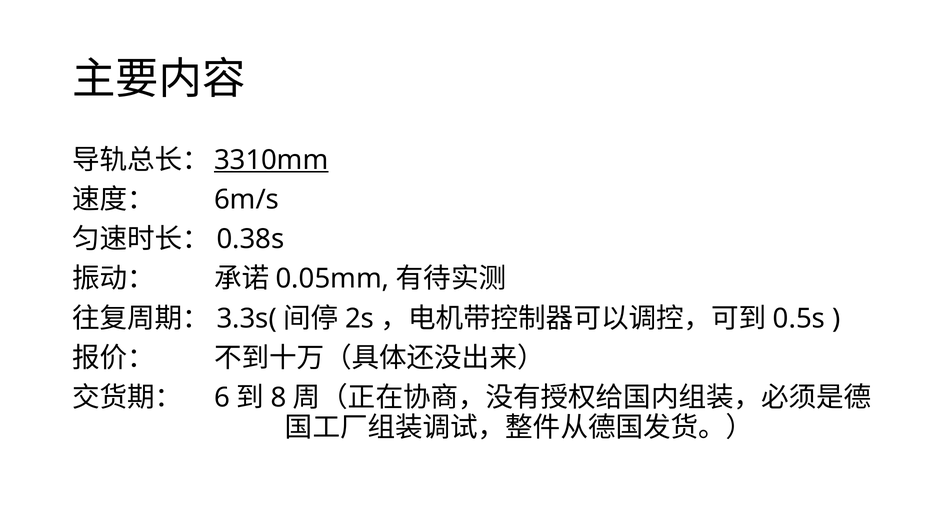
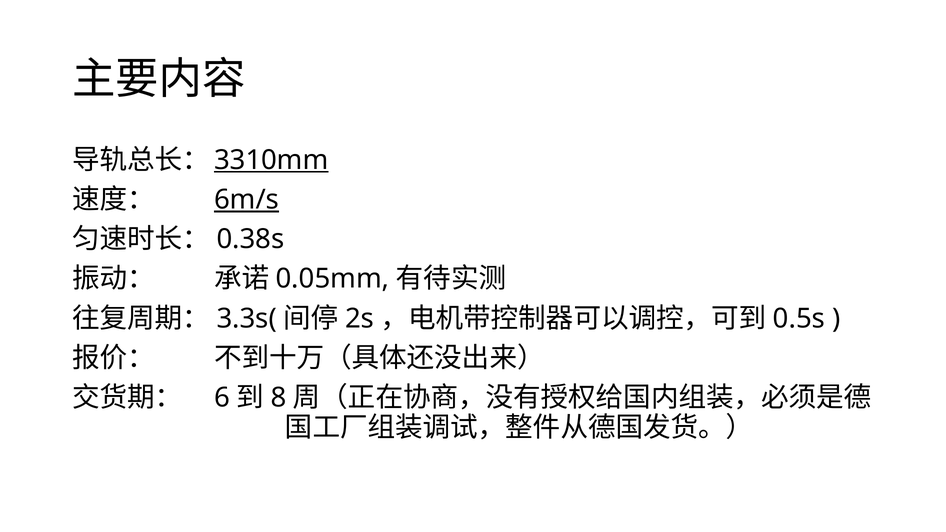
6m/s underline: none -> present
